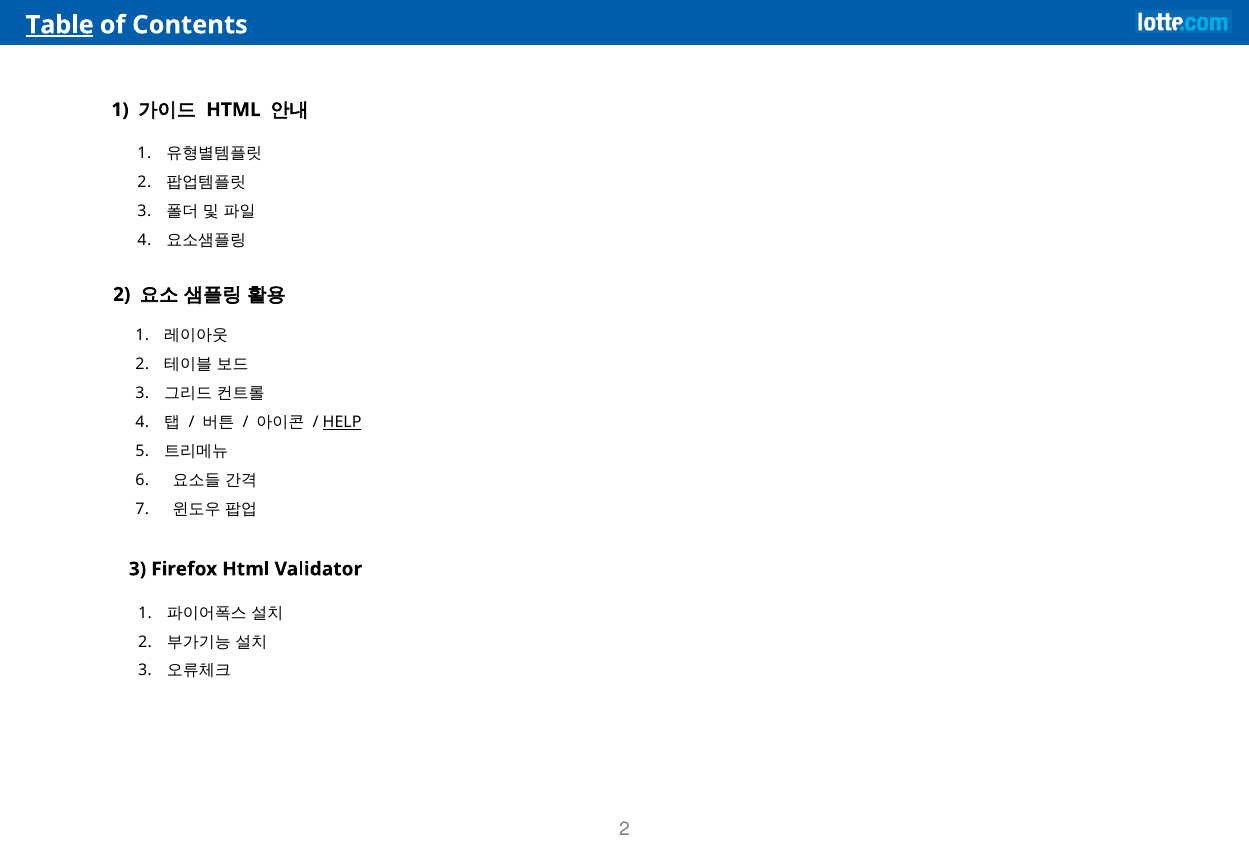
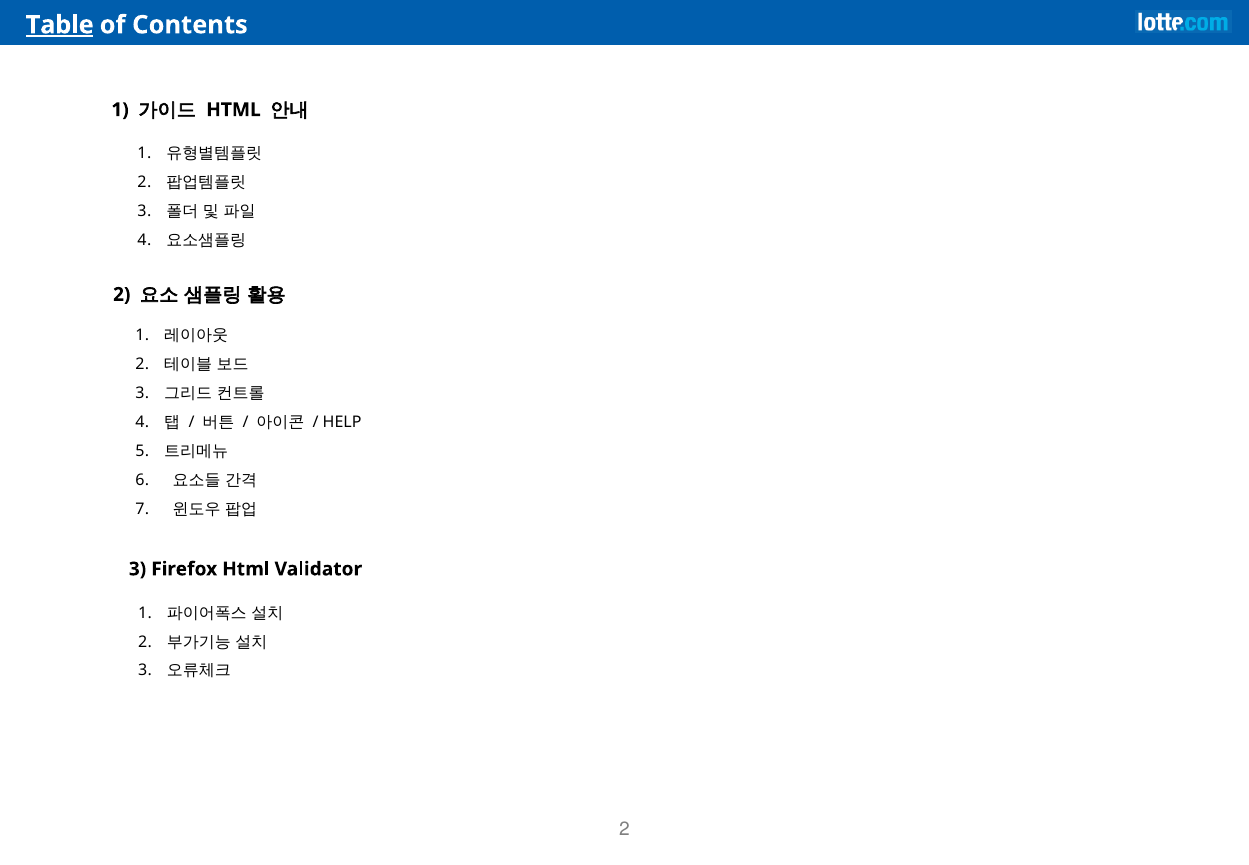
HELP underline: present -> none
